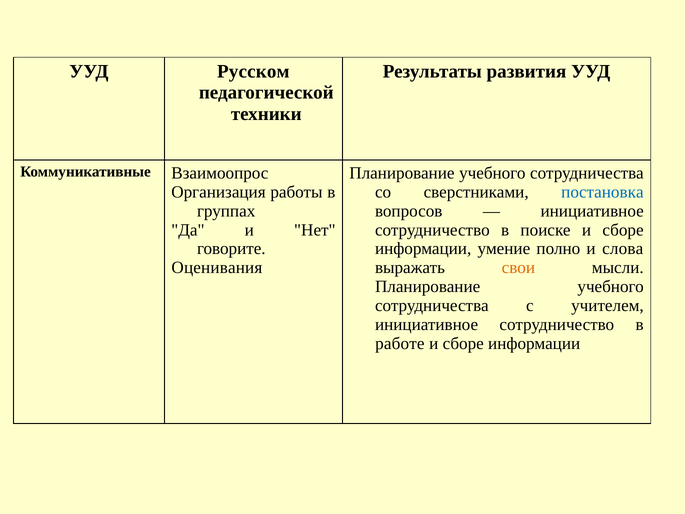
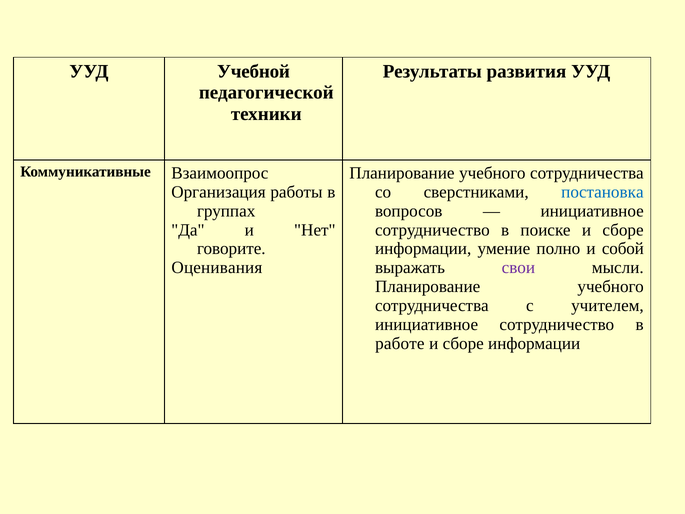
Русском: Русском -> Учебной
слова: слова -> собой
свои colour: orange -> purple
